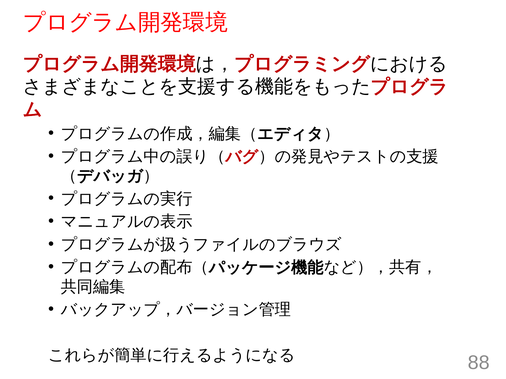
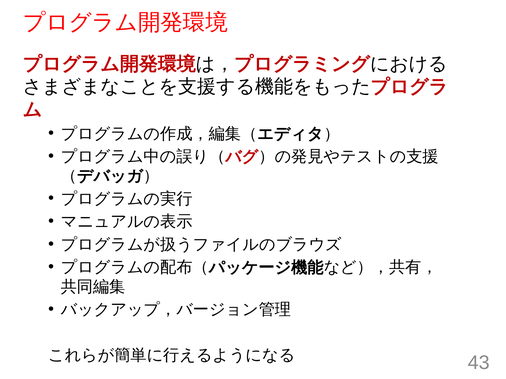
88: 88 -> 43
